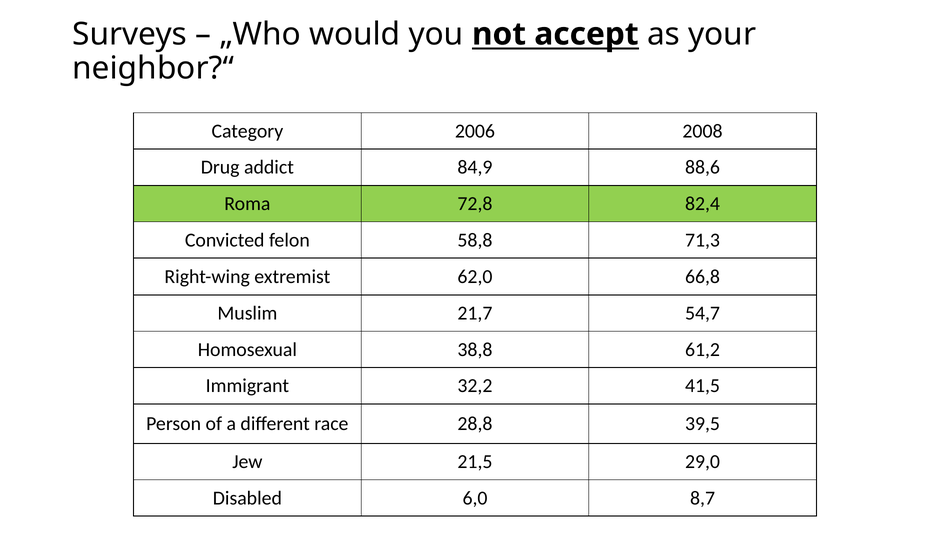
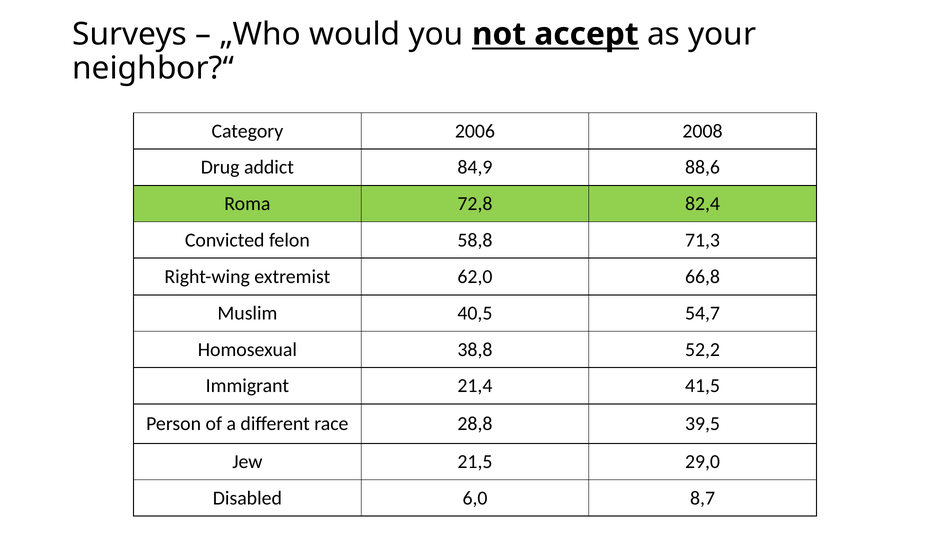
21,7: 21,7 -> 40,5
61,2: 61,2 -> 52,2
32,2: 32,2 -> 21,4
